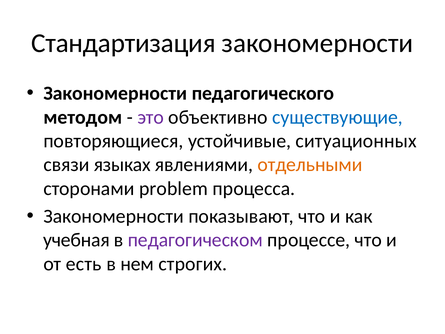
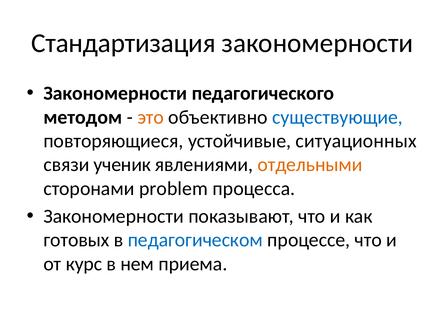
это colour: purple -> orange
языках: языках -> ученик
учебная: учебная -> готовых
педагогическом colour: purple -> blue
есть: есть -> курс
строгих: строгих -> приема
